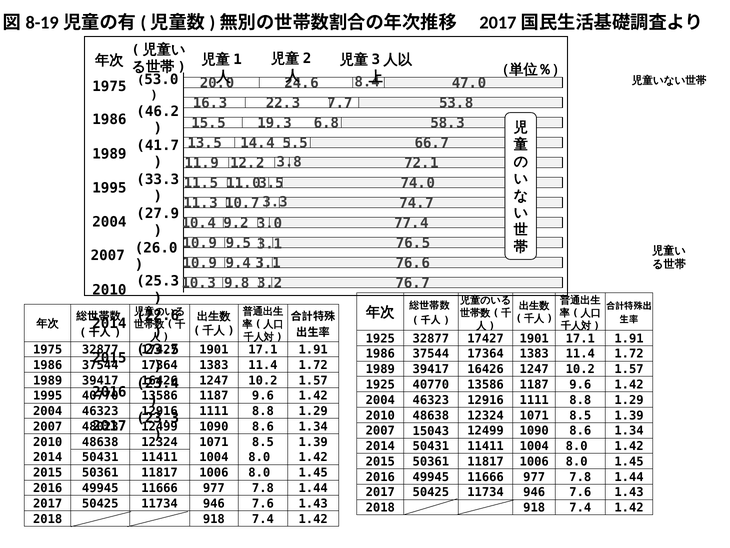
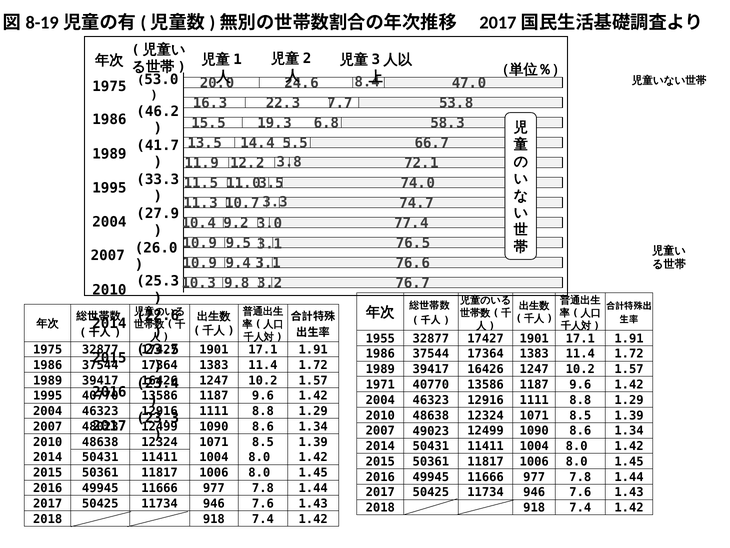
1925 at (380, 338): 1925 -> 1955
1925 at (380, 384): 1925 -> 1971
15043: 15043 -> 49023
